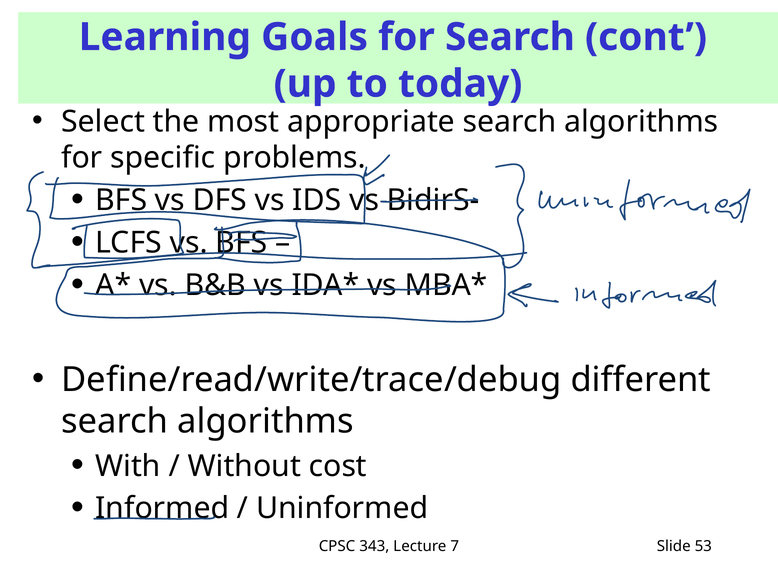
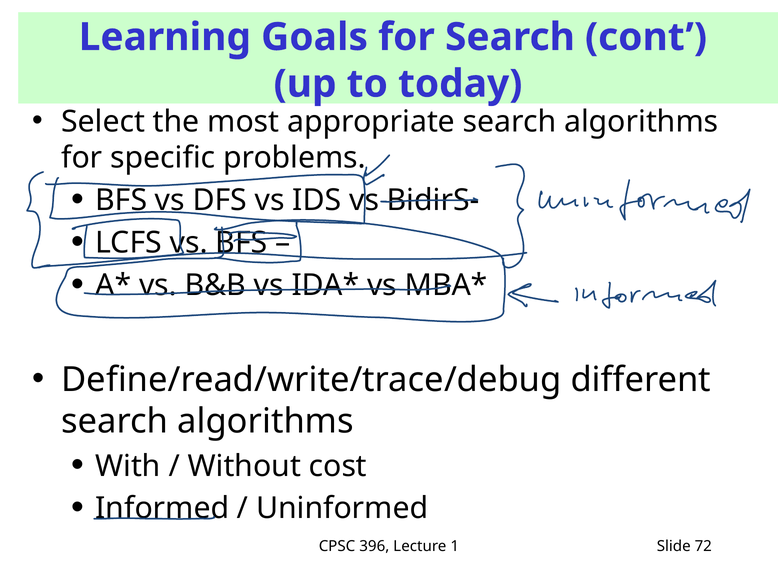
343: 343 -> 396
7: 7 -> 1
53: 53 -> 72
